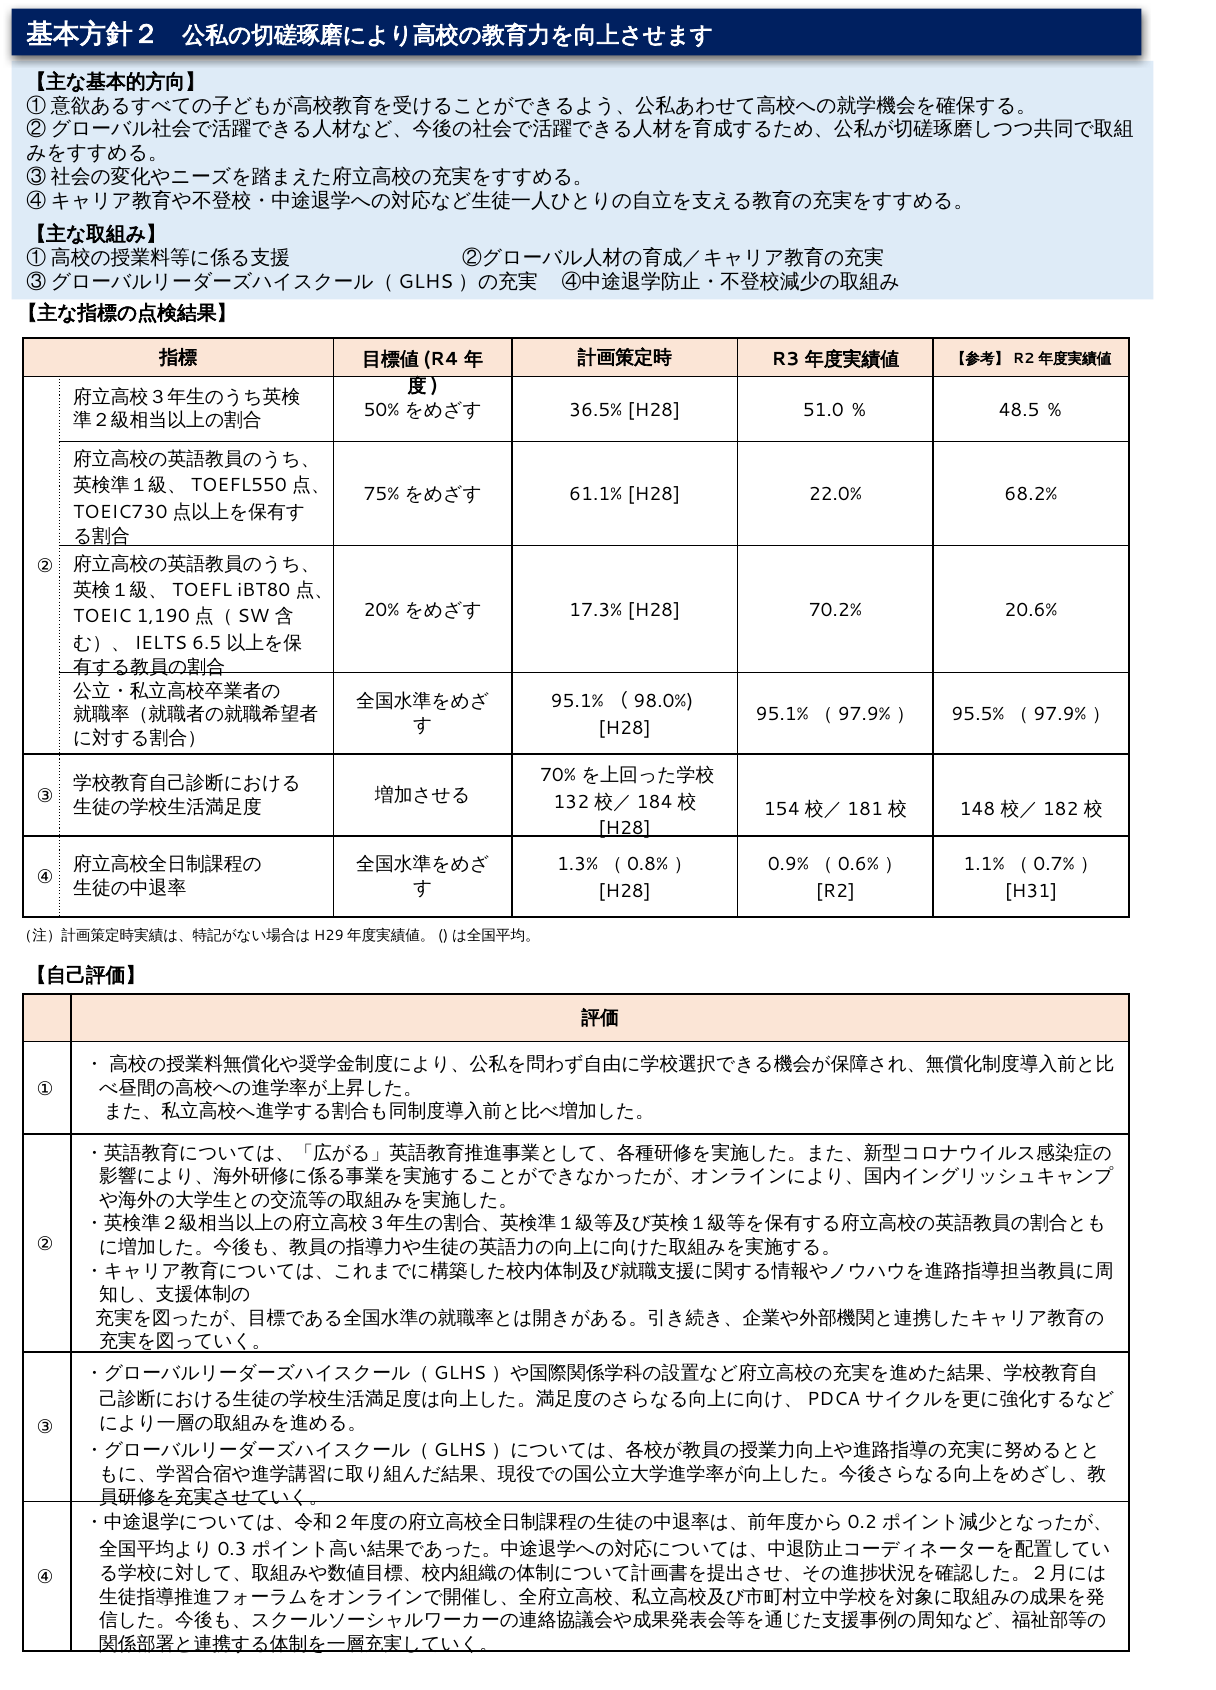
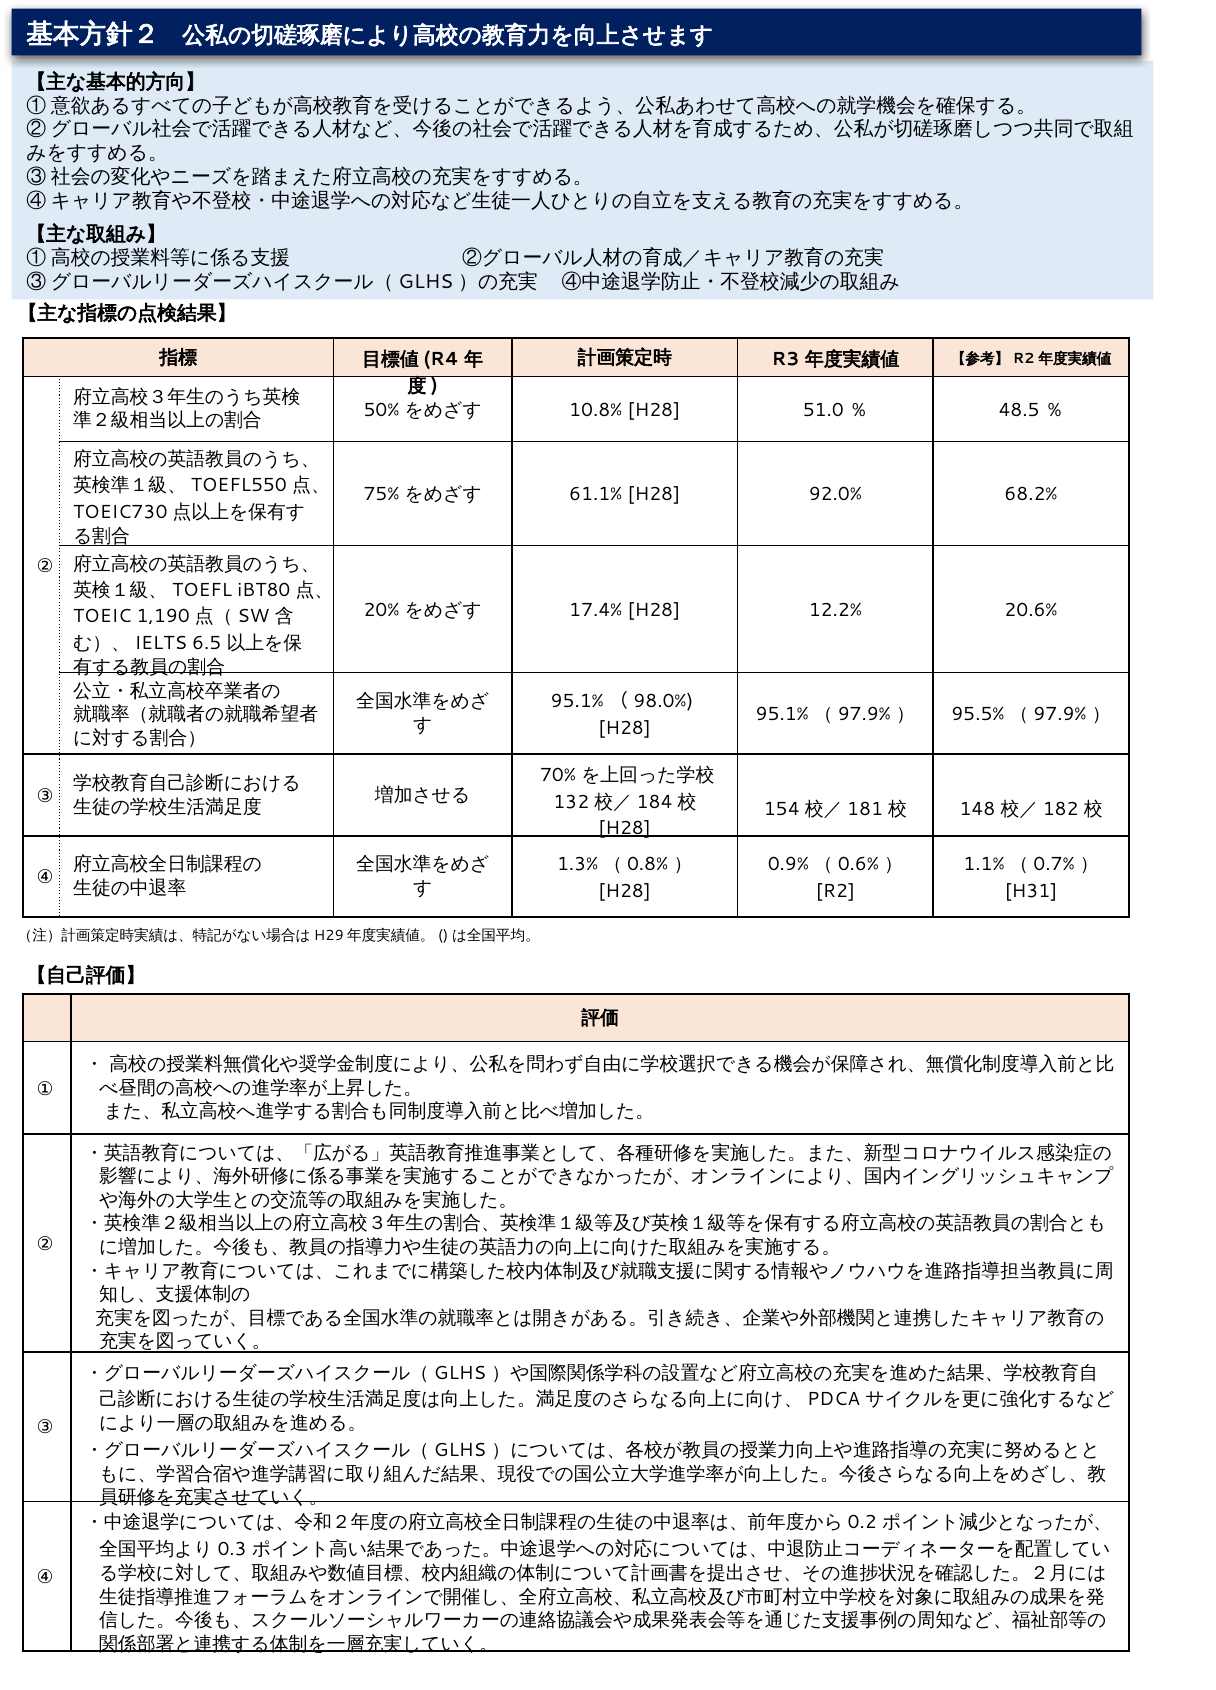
36.5%: 36.5% -> 10.8%
22.0%: 22.0% -> 92.0%
17.3%: 17.3% -> 17.4%
70.2%: 70.2% -> 12.2%
